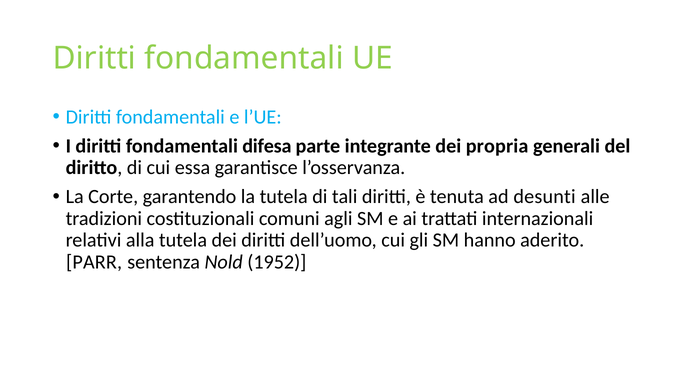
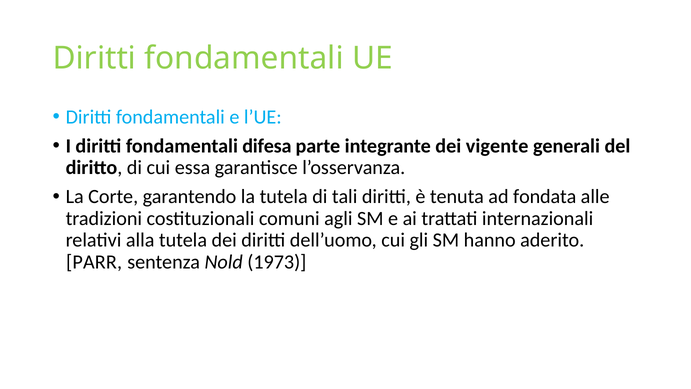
propria: propria -> vigente
desunti: desunti -> fondata
1952: 1952 -> 1973
